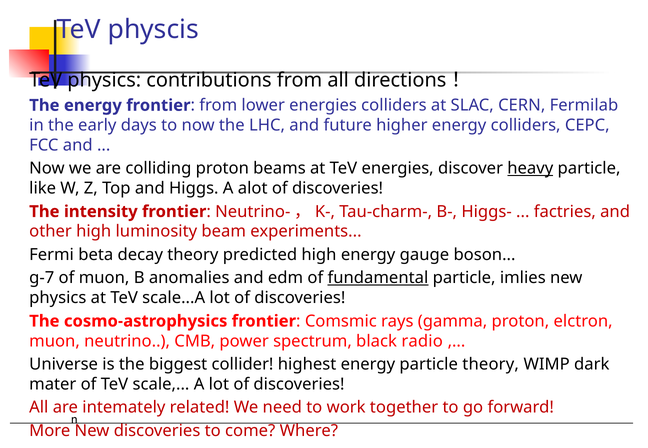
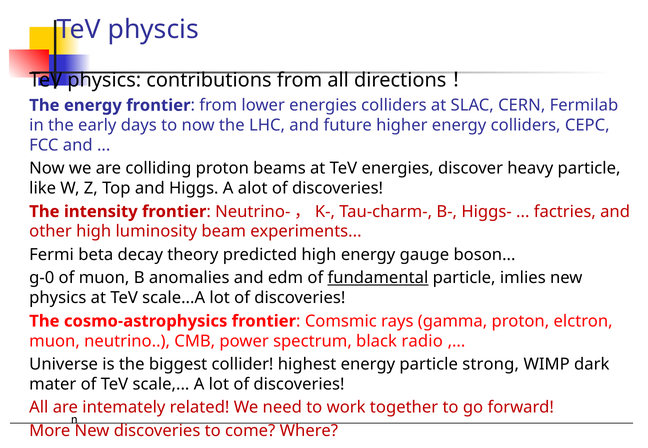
heavy underline: present -> none
g-7: g-7 -> g-0
particle theory: theory -> strong
